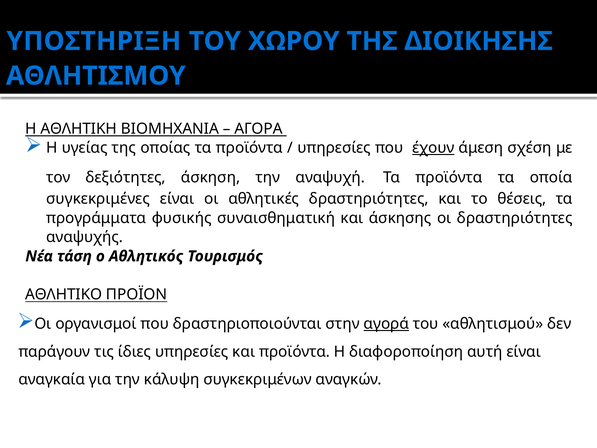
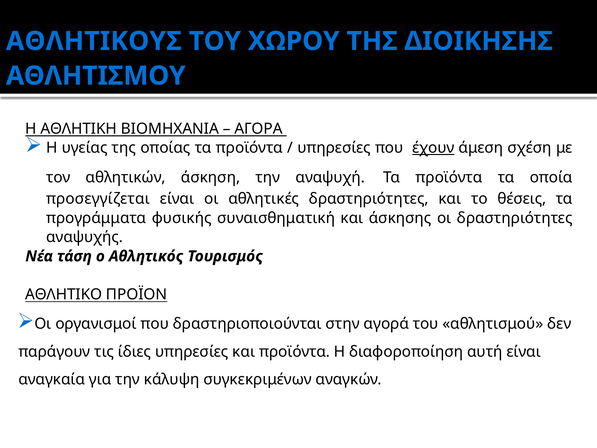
ΥΠΟΣΤΗΡΙΞΗ: ΥΠΟΣΤΗΡΙΞΗ -> ΑΘΛΗΤΙΚΟΥΣ
δεξιότητες: δεξιότητες -> αθλητικών
συγκεκριμένες: συγκεκριμένες -> προσεγγίζεται
αγορά underline: present -> none
